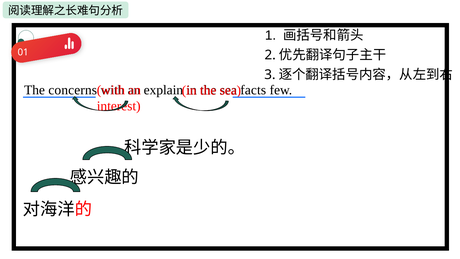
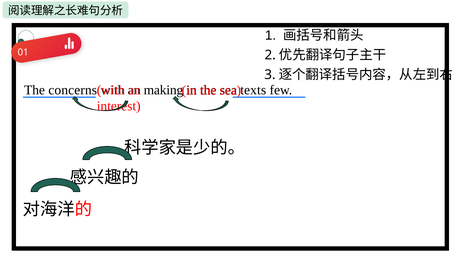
explain: explain -> making
facts: facts -> texts
